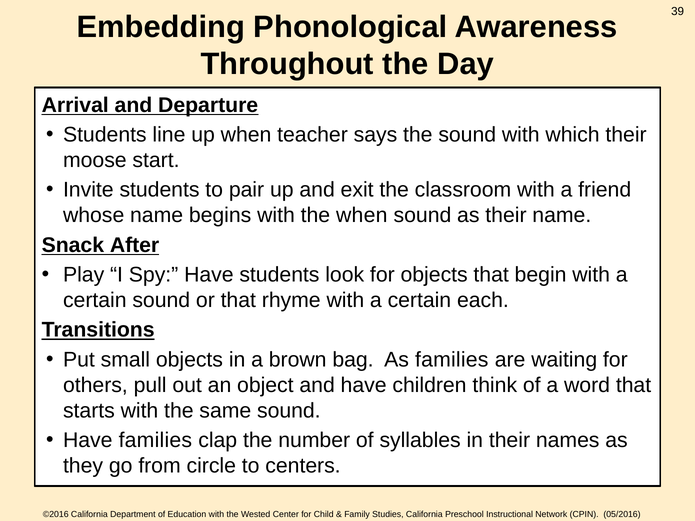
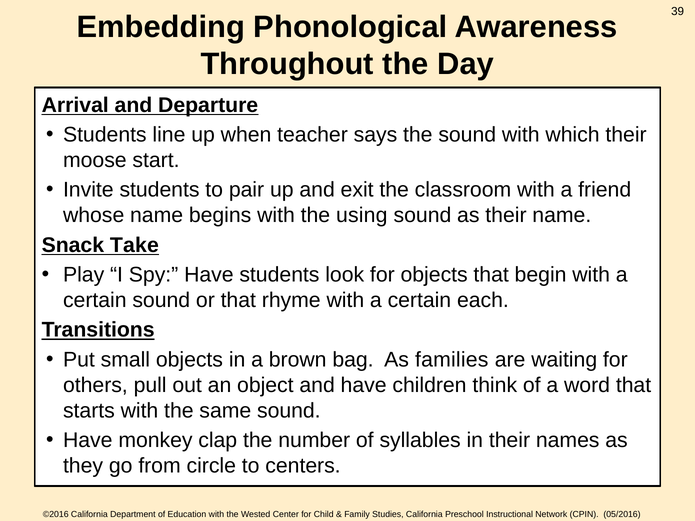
the when: when -> using
After: After -> Take
Have families: families -> monkey
